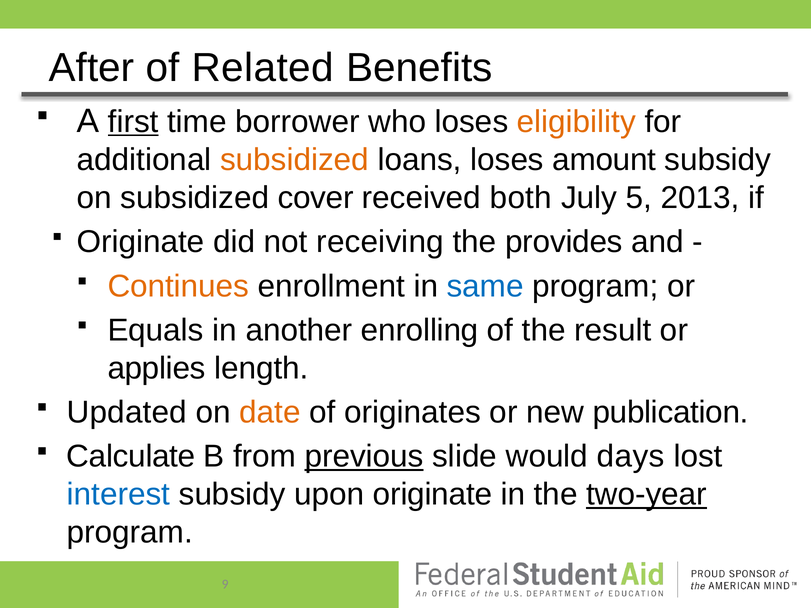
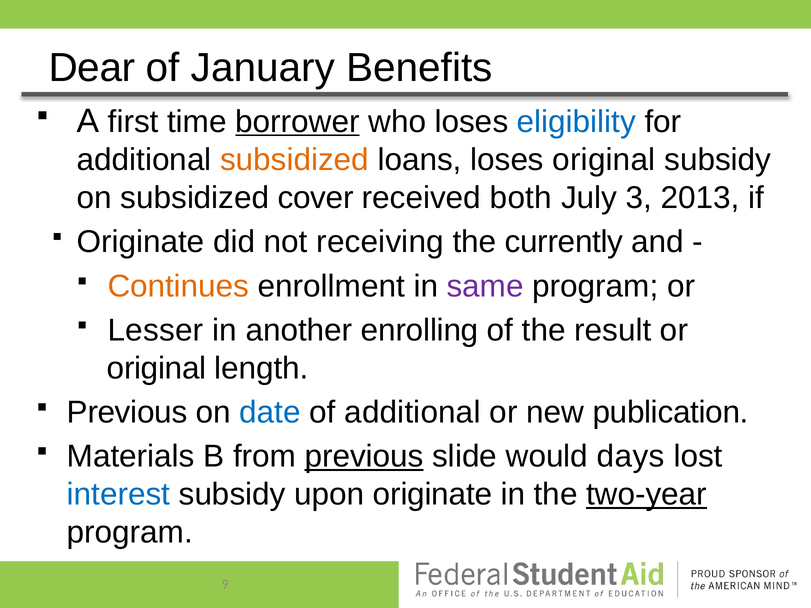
After: After -> Dear
Related: Related -> January
first underline: present -> none
borrower underline: none -> present
eligibility colour: orange -> blue
loses amount: amount -> original
5: 5 -> 3
provides: provides -> currently
same colour: blue -> purple
Equals: Equals -> Lesser
applies at (157, 368): applies -> original
Updated at (127, 413): Updated -> Previous
date colour: orange -> blue
of originates: originates -> additional
Calculate: Calculate -> Materials
